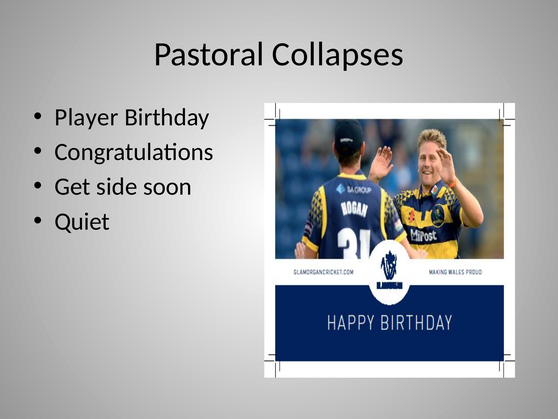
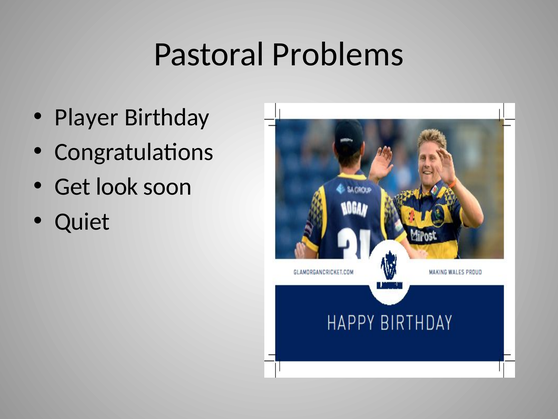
Collapses: Collapses -> Problems
side: side -> look
